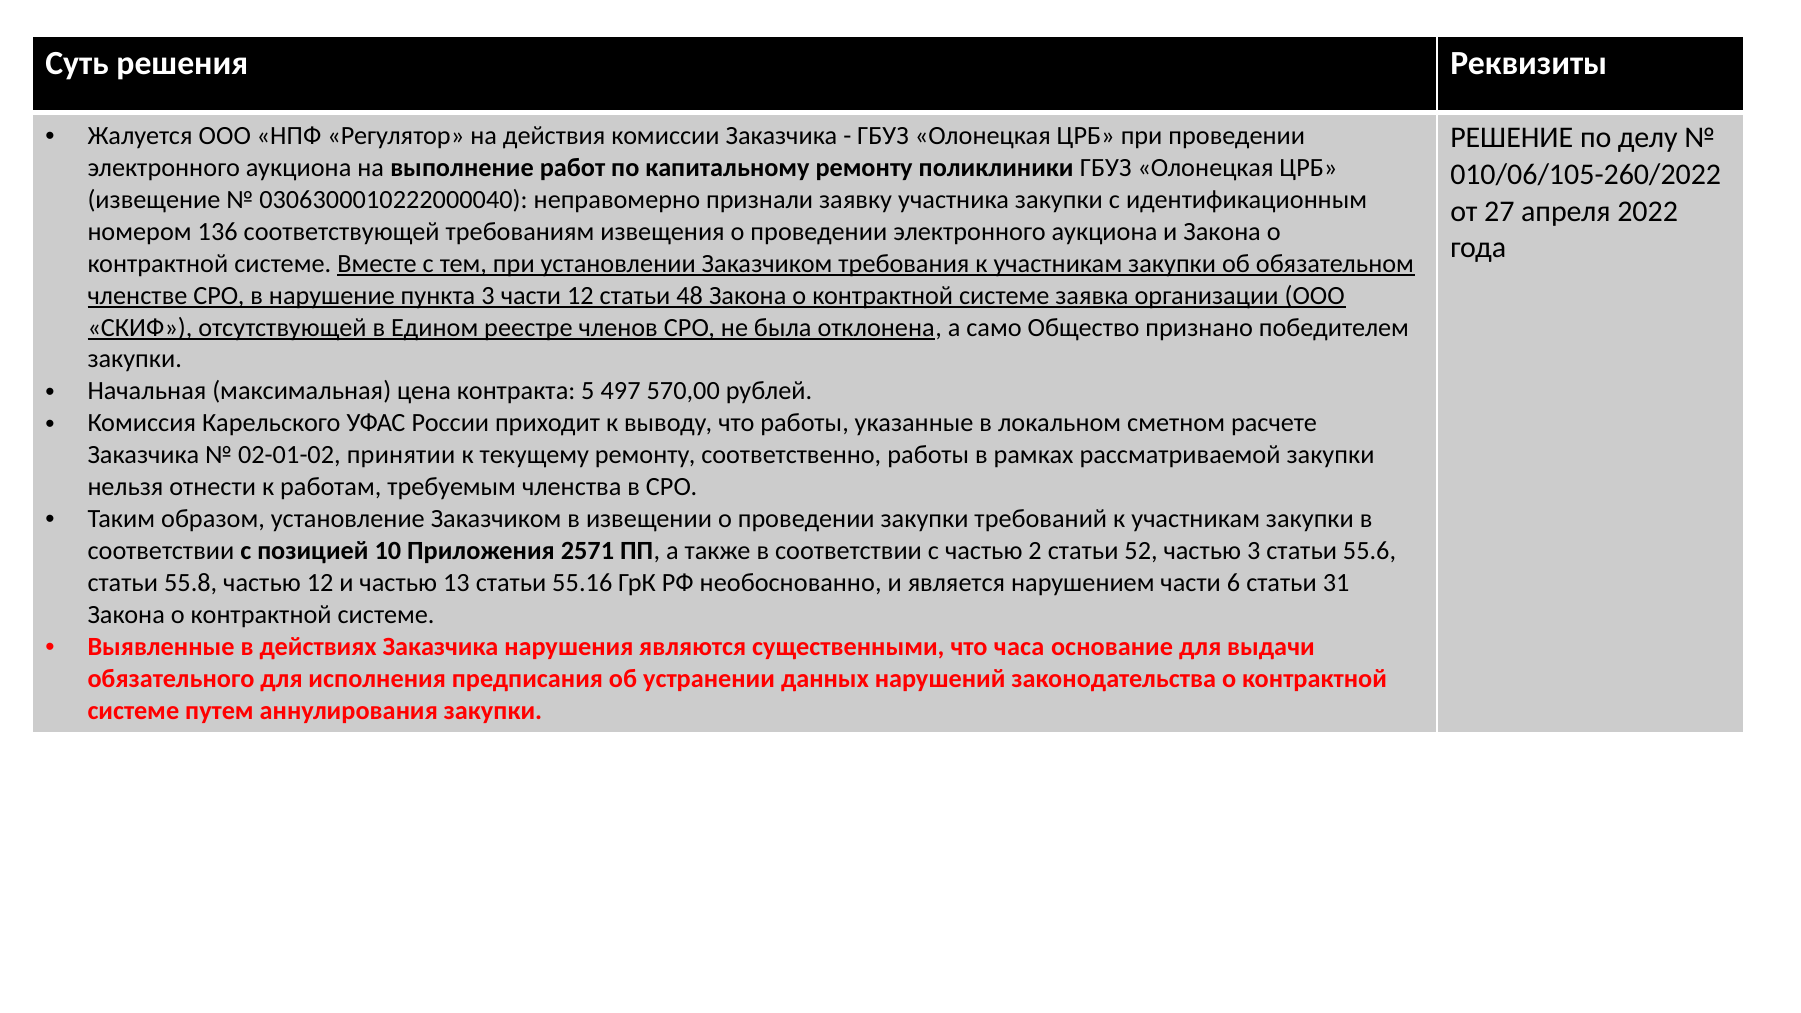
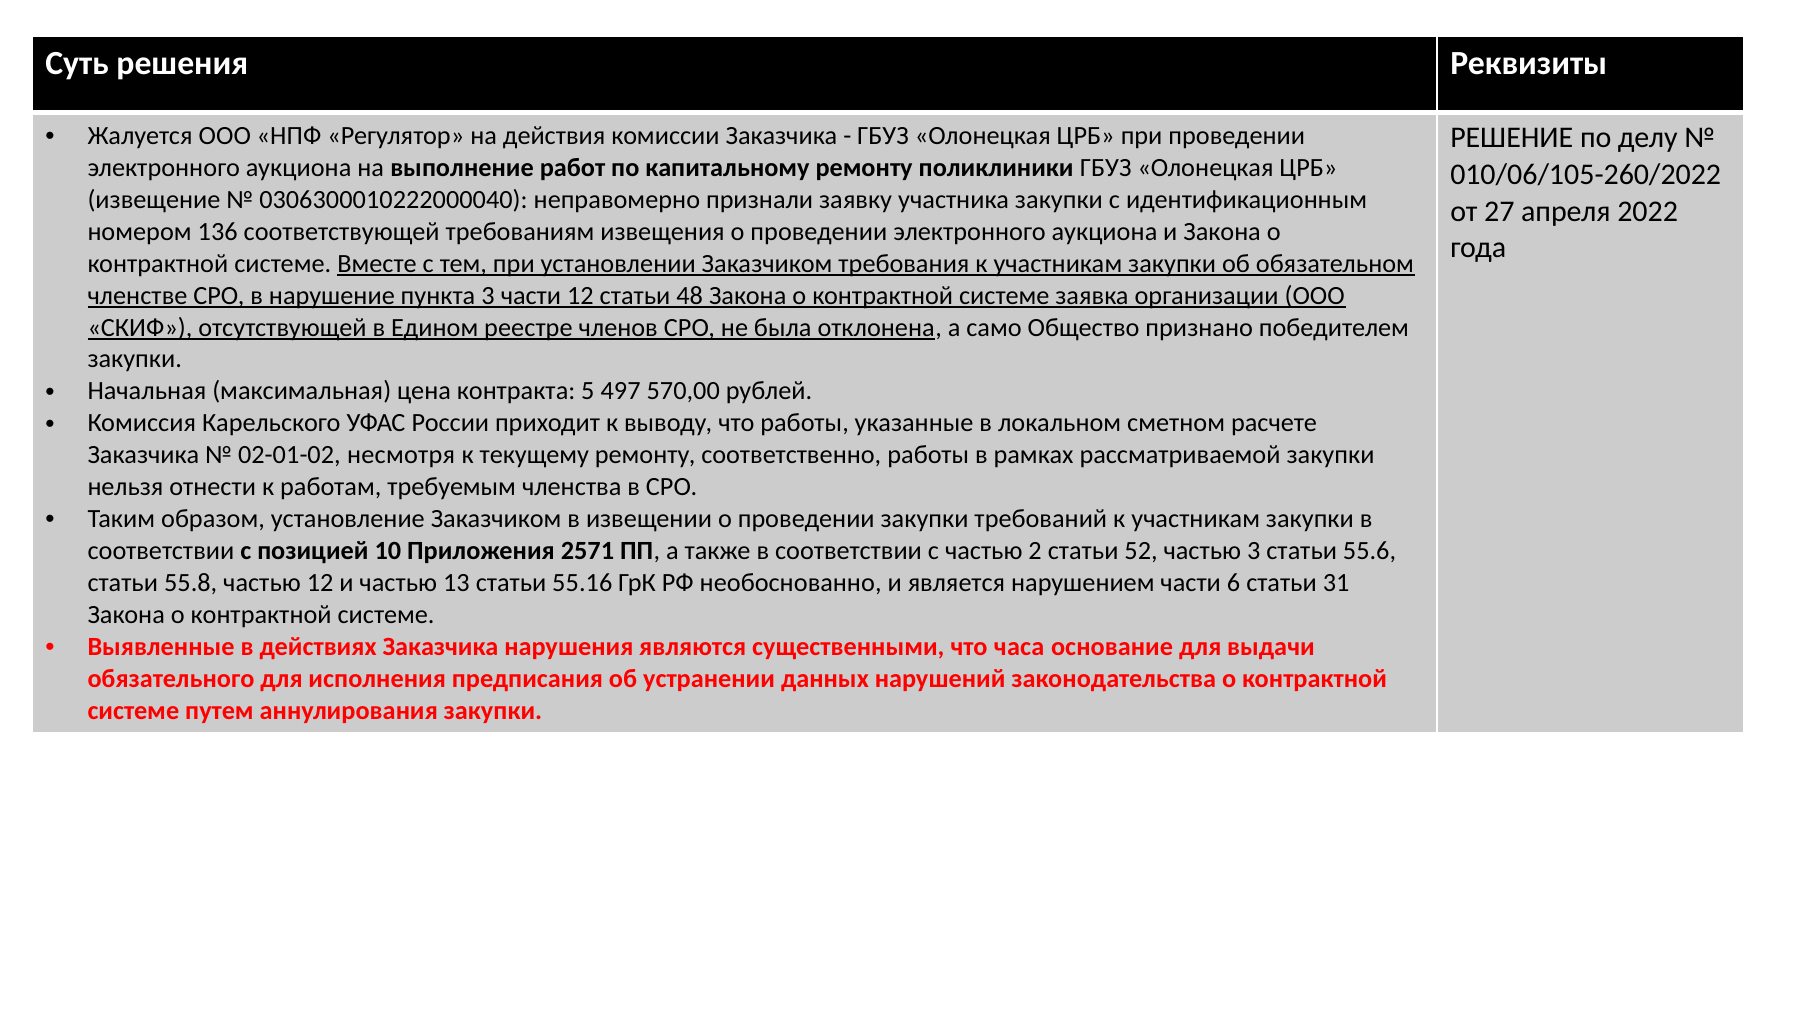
принятии: принятии -> несмотря
